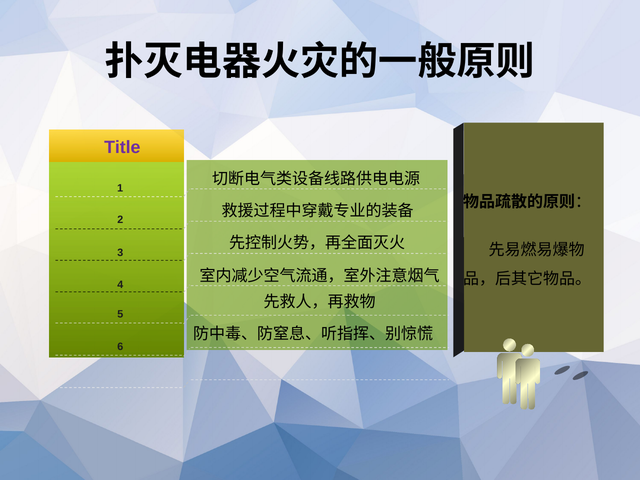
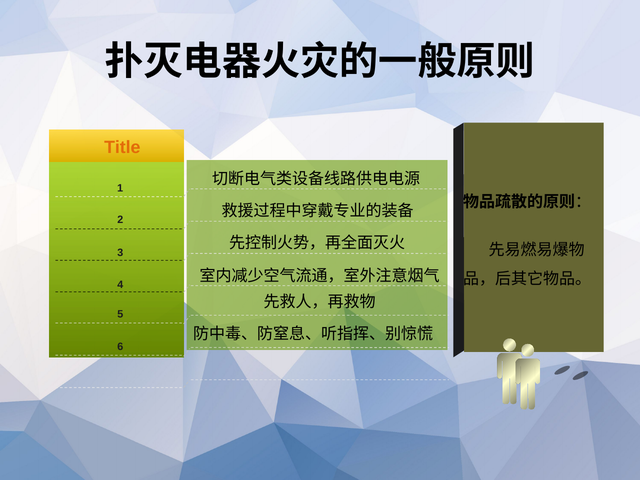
Title colour: purple -> orange
